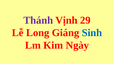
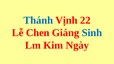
Thánh colour: purple -> blue
29: 29 -> 22
Long: Long -> Chen
